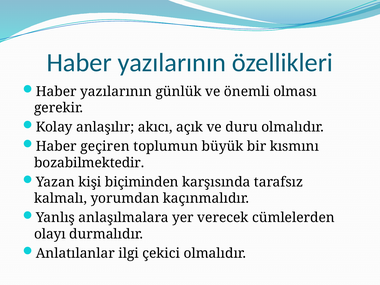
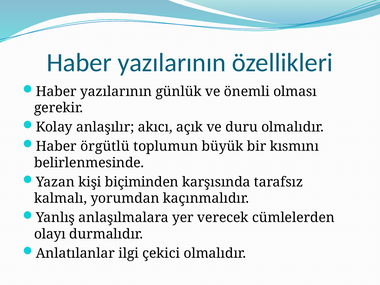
geçiren: geçiren -> örgütlü
bozabilmektedir: bozabilmektedir -> belirlenmesinde
